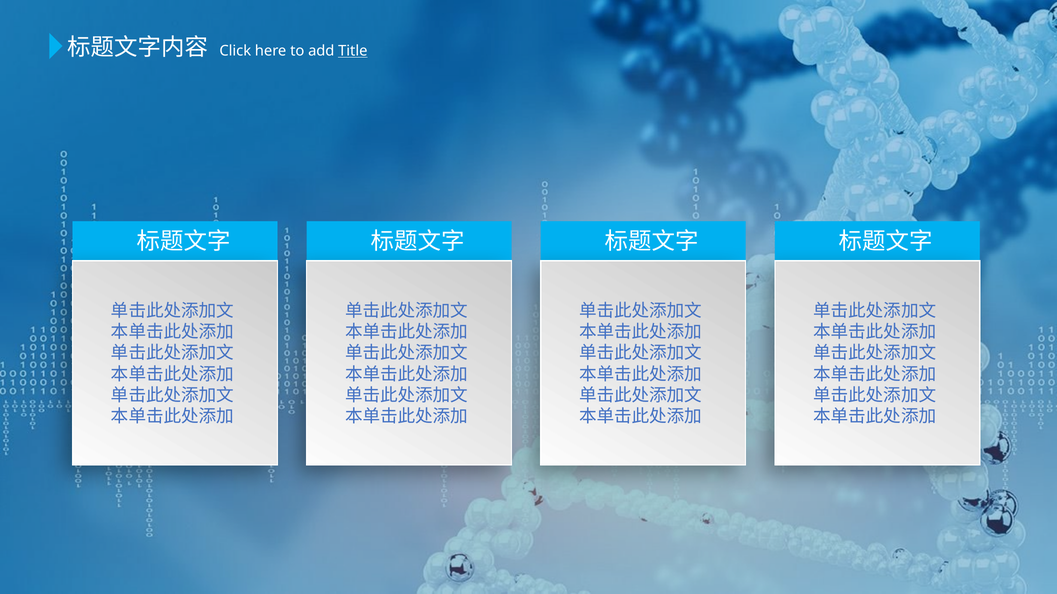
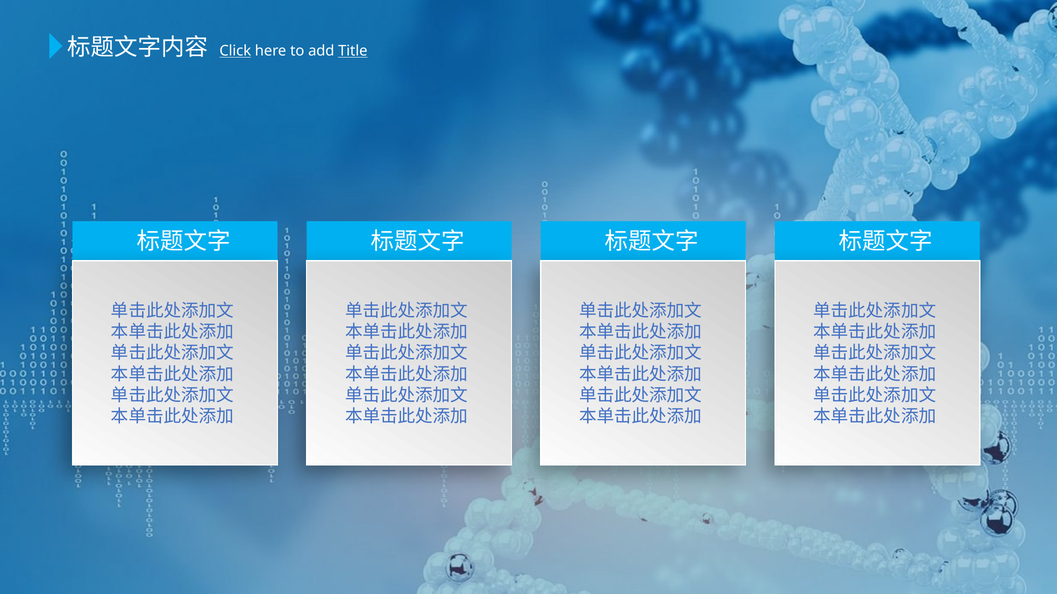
Click underline: none -> present
